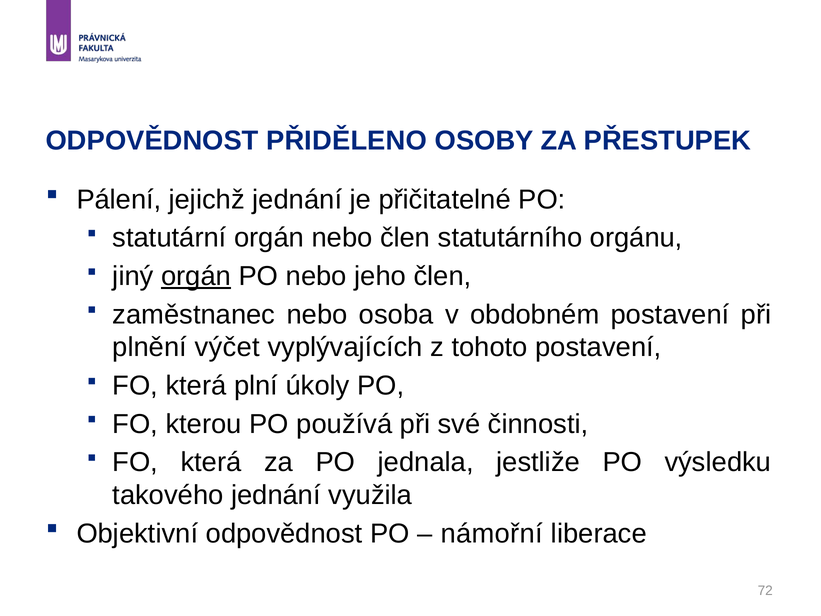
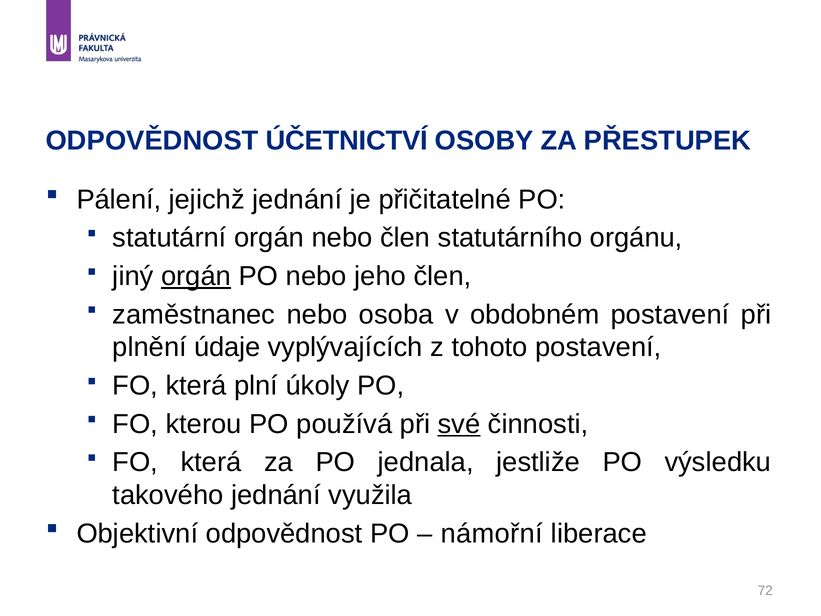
PŘIDĚLENO: PŘIDĚLENO -> ÚČETNICTVÍ
výčet: výčet -> údaje
své underline: none -> present
